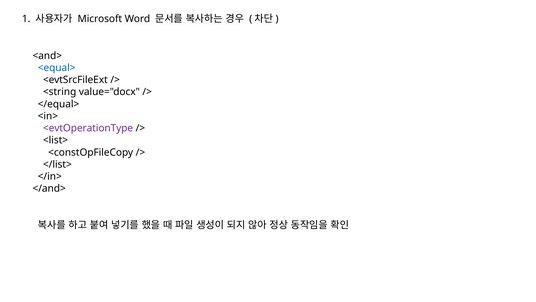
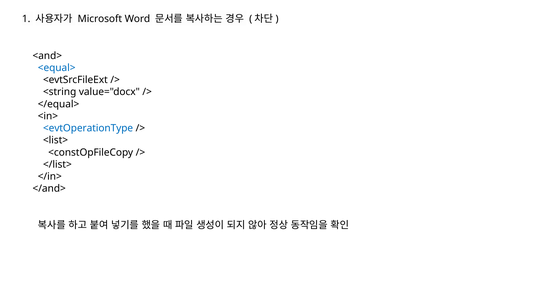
<evtOperationType colour: purple -> blue
